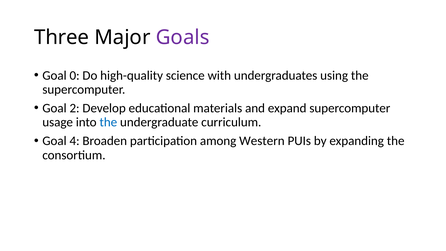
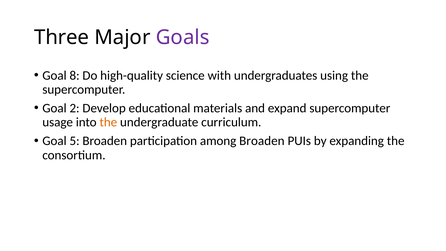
0: 0 -> 8
the at (108, 122) colour: blue -> orange
4: 4 -> 5
among Western: Western -> Broaden
